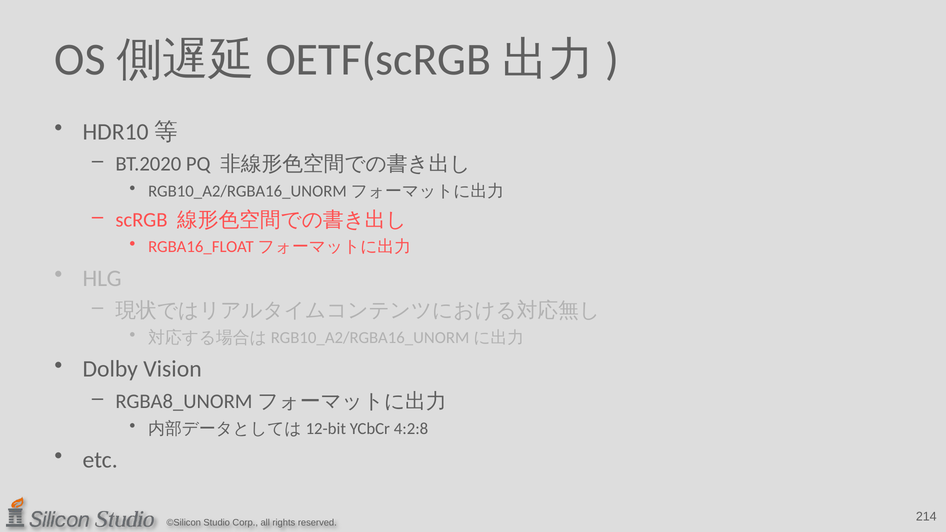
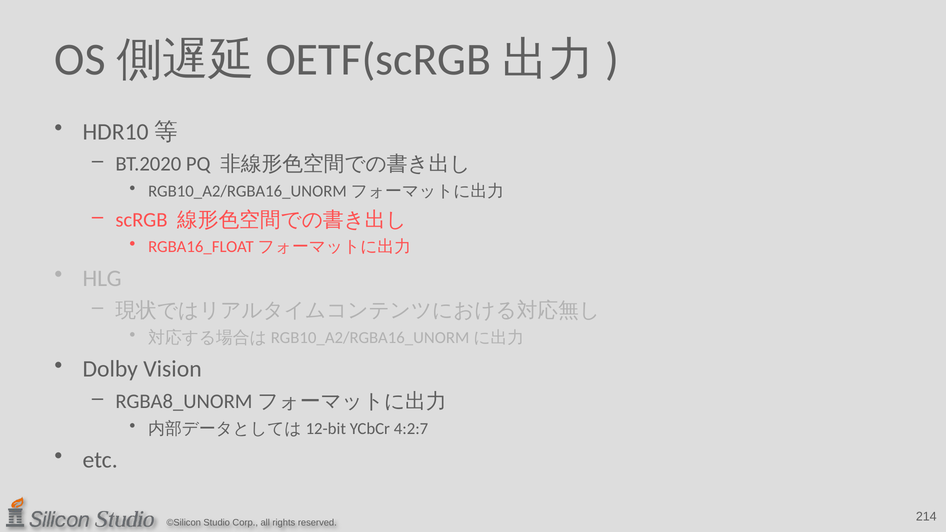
4:2:8: 4:2:8 -> 4:2:7
